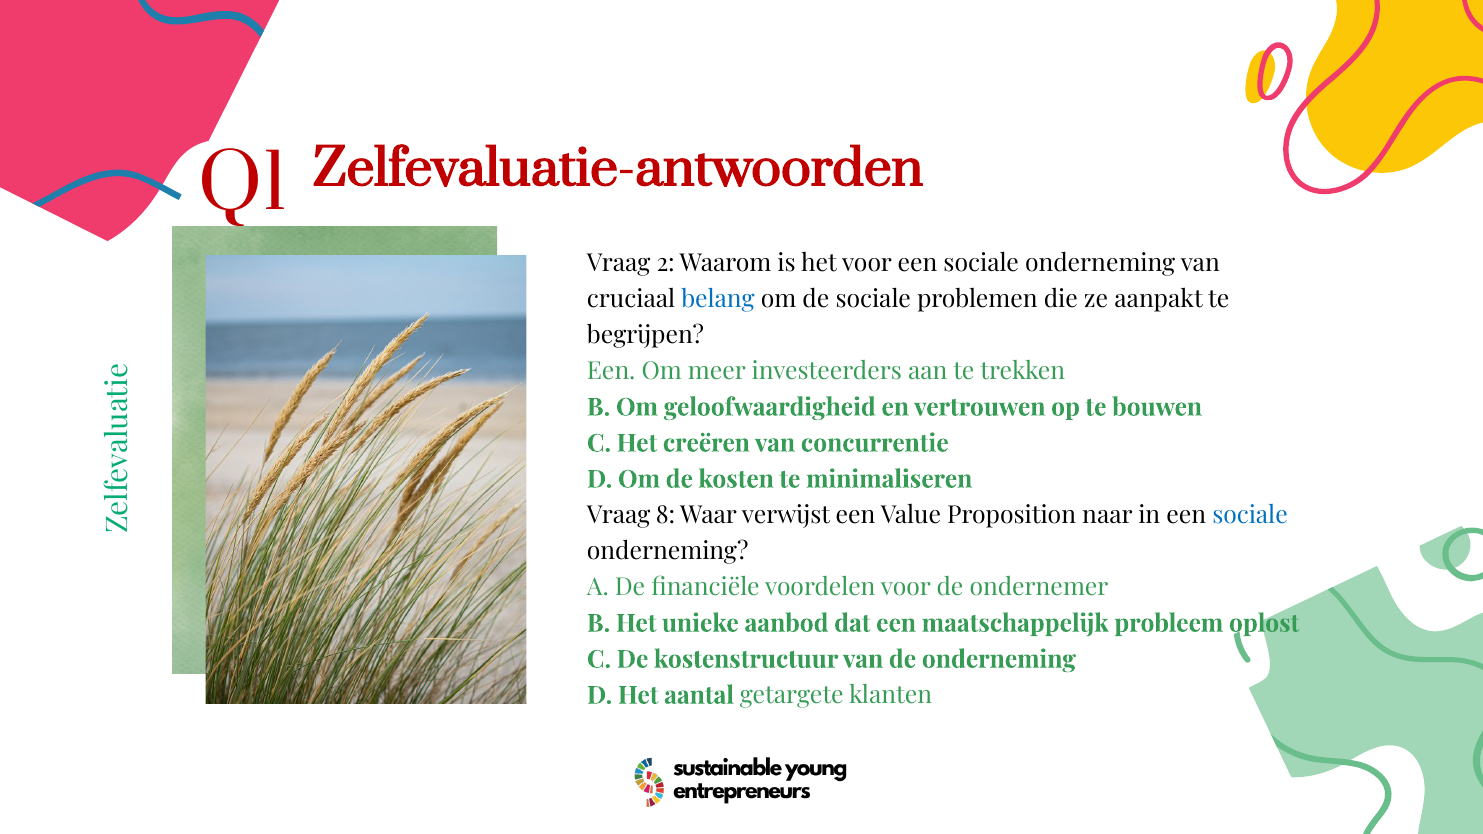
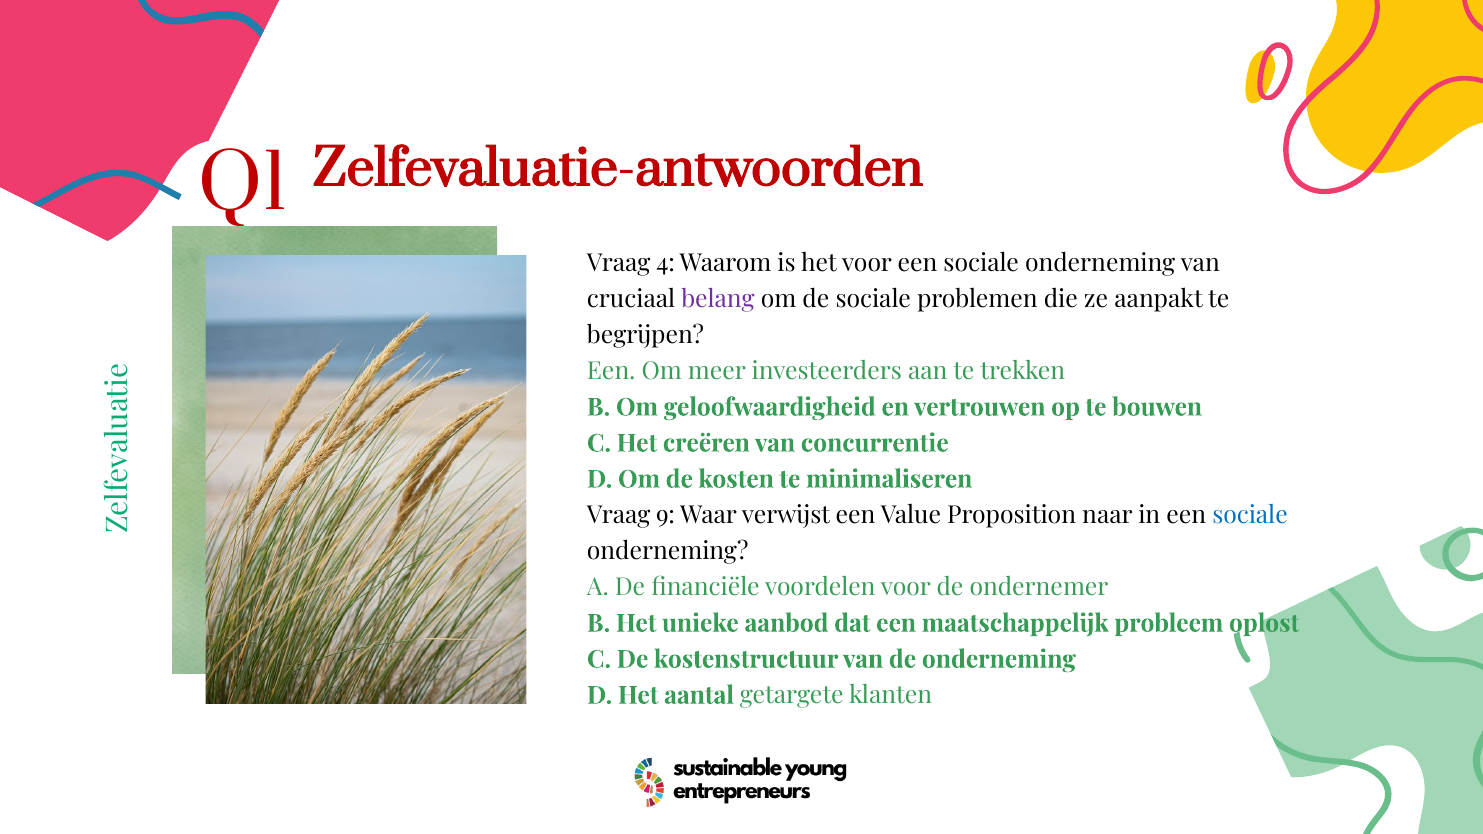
2: 2 -> 4
belang colour: blue -> purple
8: 8 -> 9
